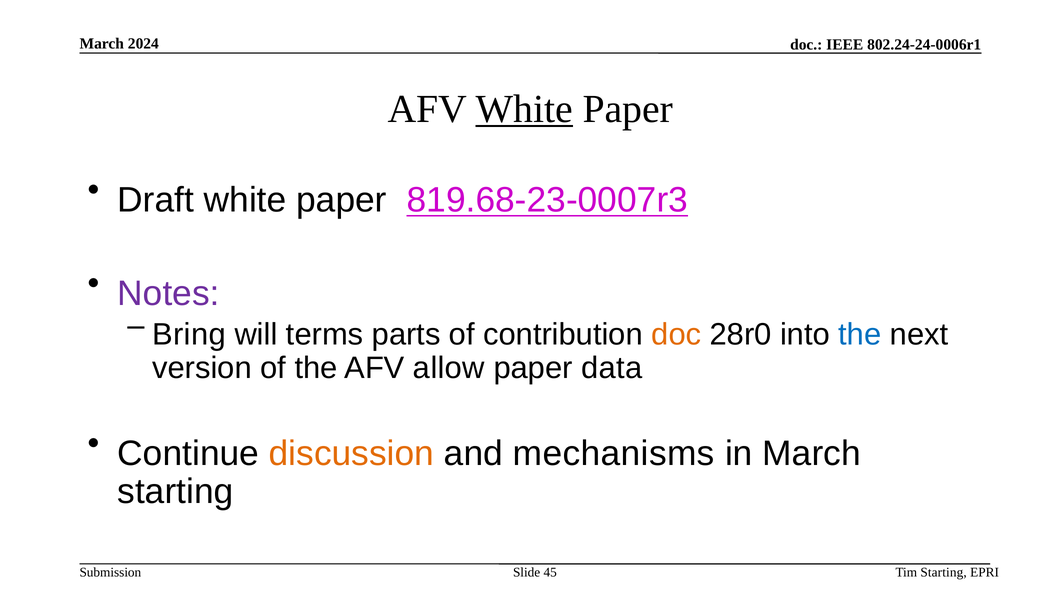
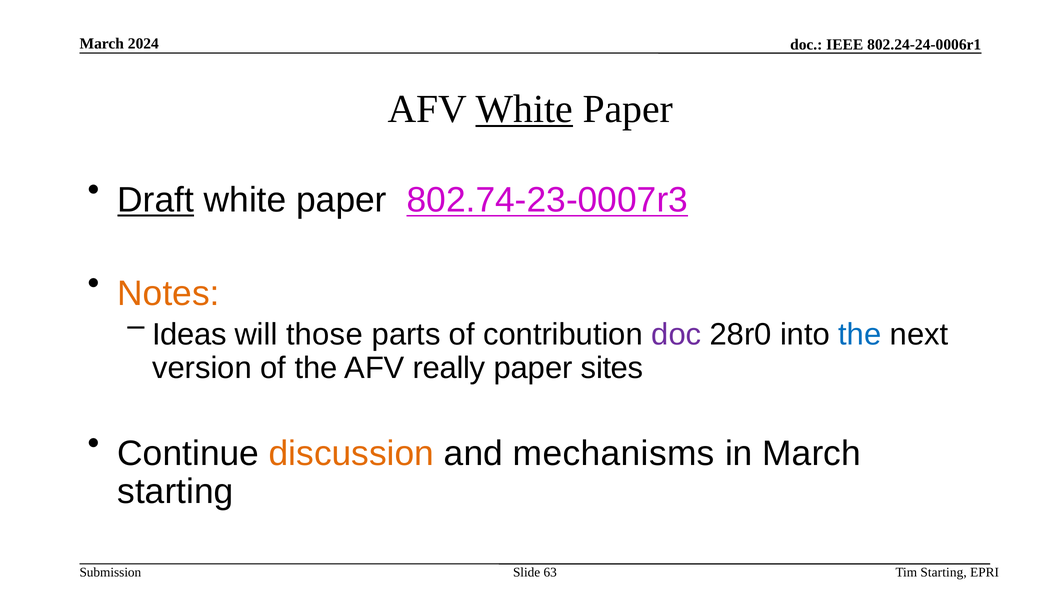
Draft underline: none -> present
819.68-23-0007r3: 819.68-23-0007r3 -> 802.74-23-0007r3
Notes colour: purple -> orange
Bring: Bring -> Ideas
terms: terms -> those
doc at (676, 334) colour: orange -> purple
allow: allow -> really
data: data -> sites
45: 45 -> 63
